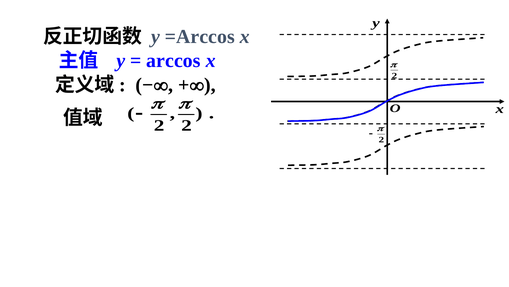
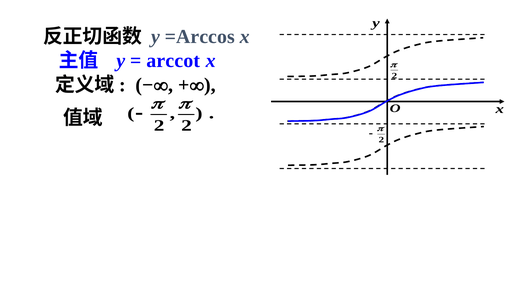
arccos: arccos -> arccot
